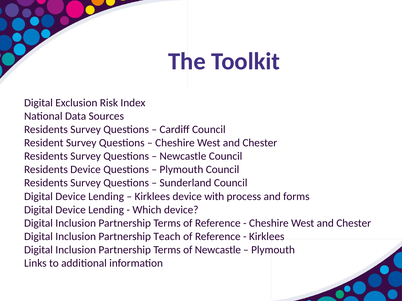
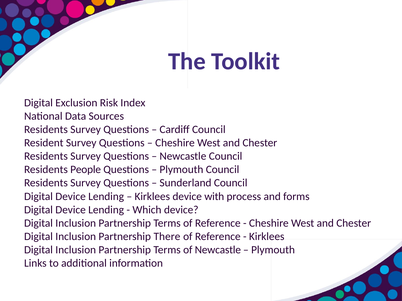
Residents Device: Device -> People
Teach: Teach -> There
